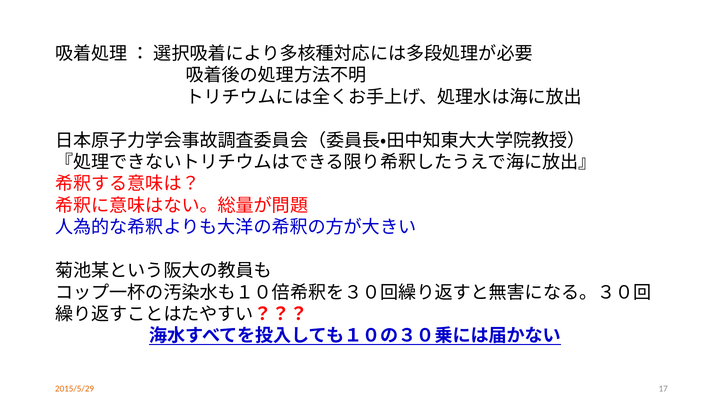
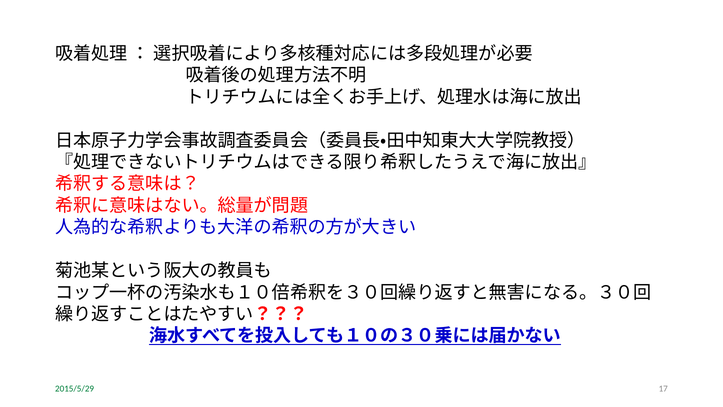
2015/5/29 colour: orange -> green
